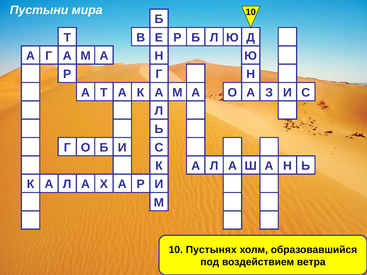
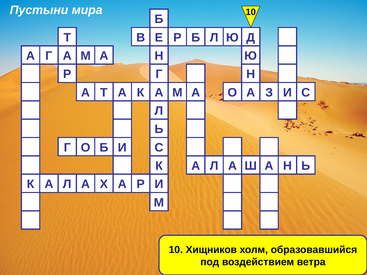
Пустынях: Пустынях -> Хищников
